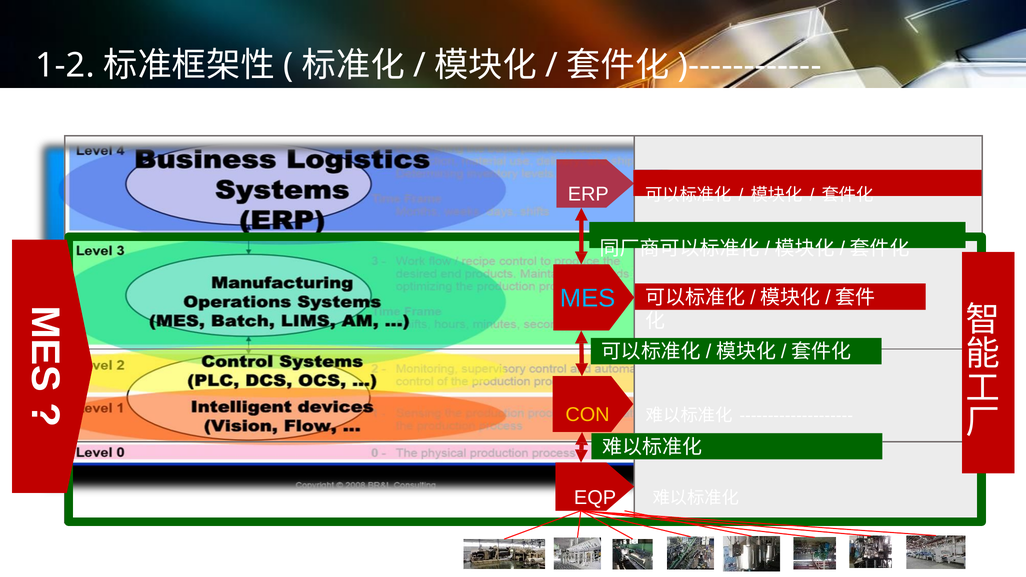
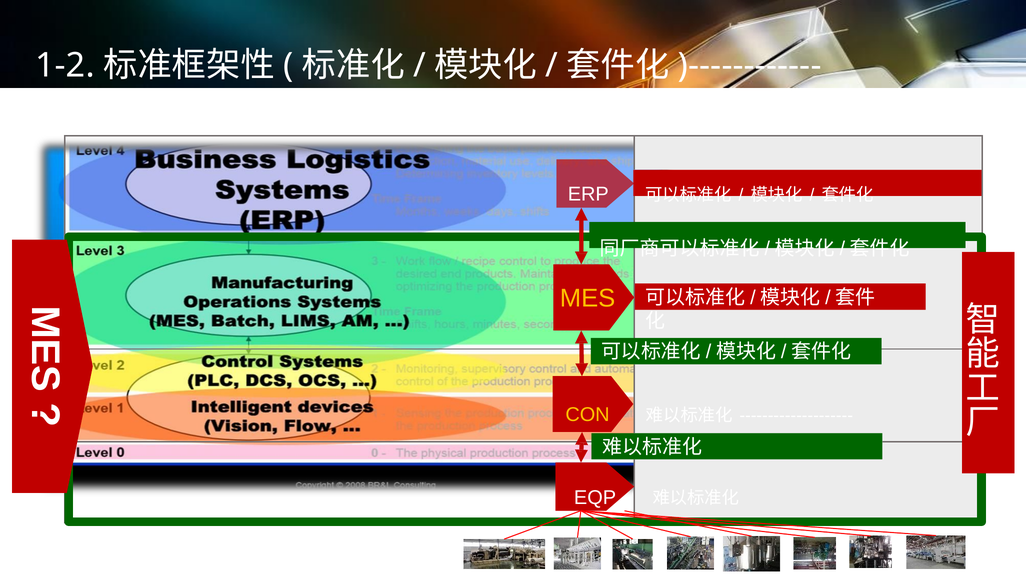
MES colour: light blue -> yellow
